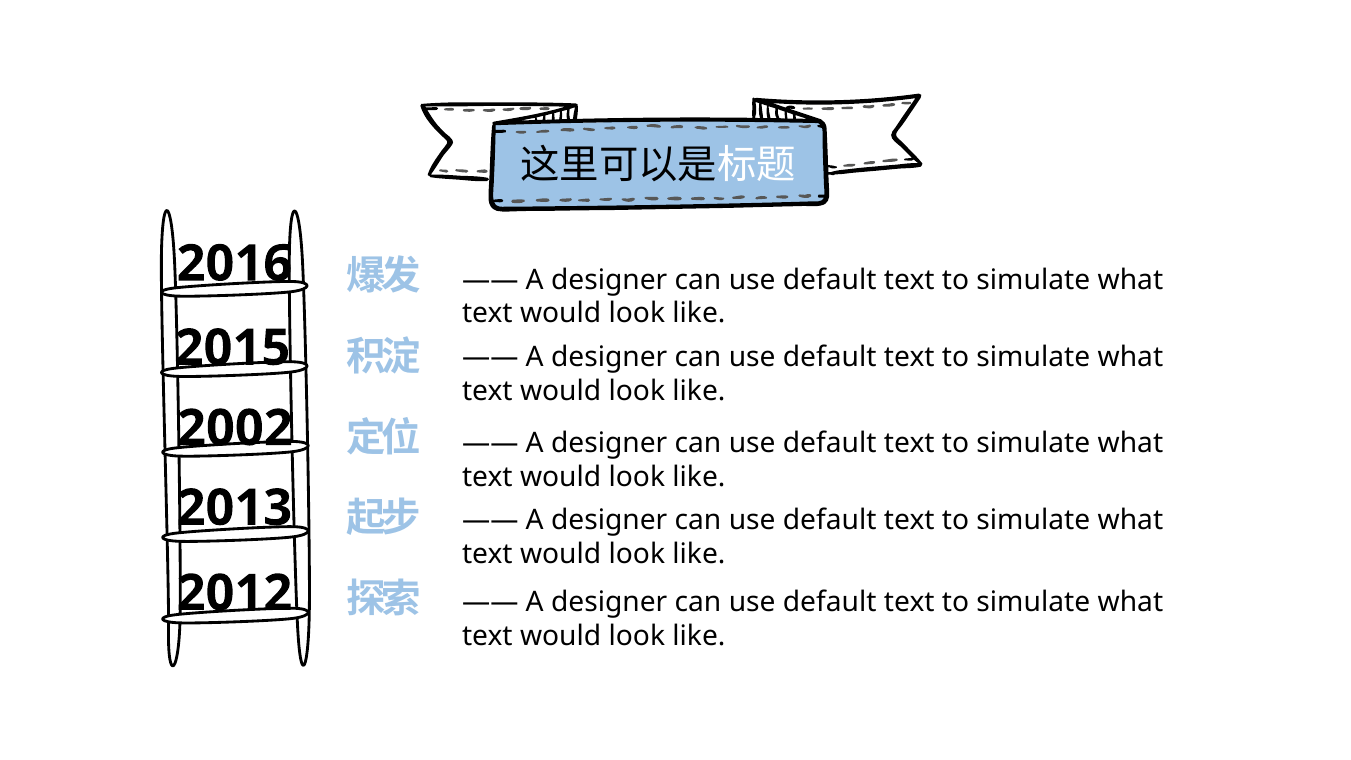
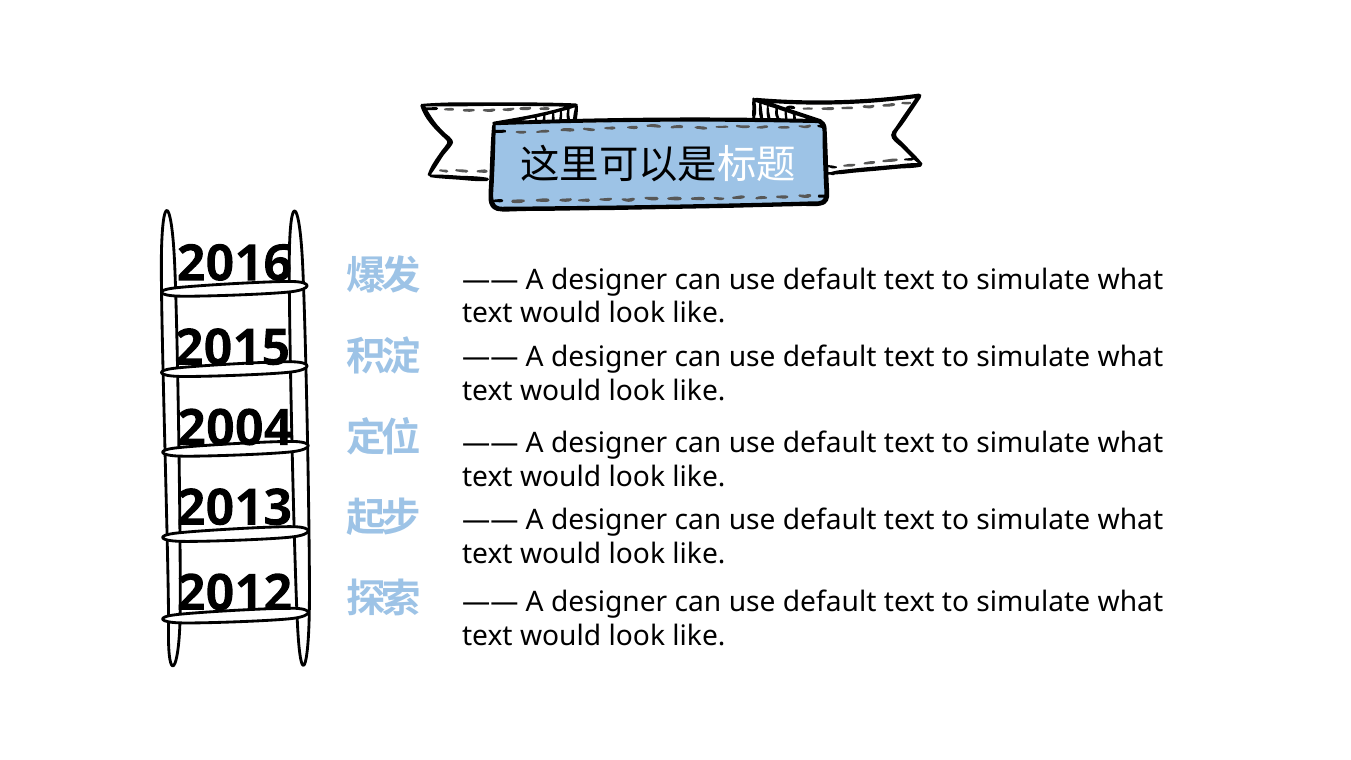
2002: 2002 -> 2004
